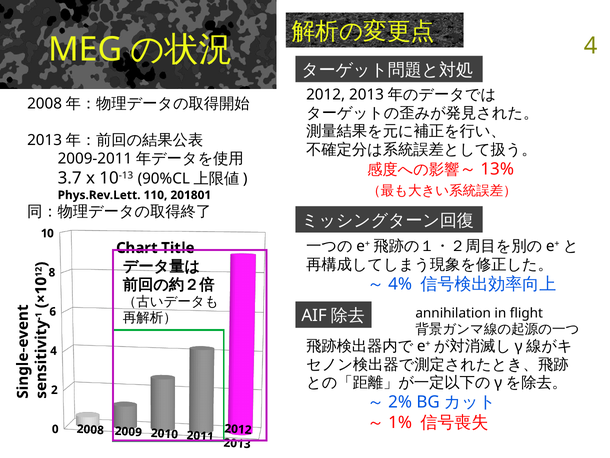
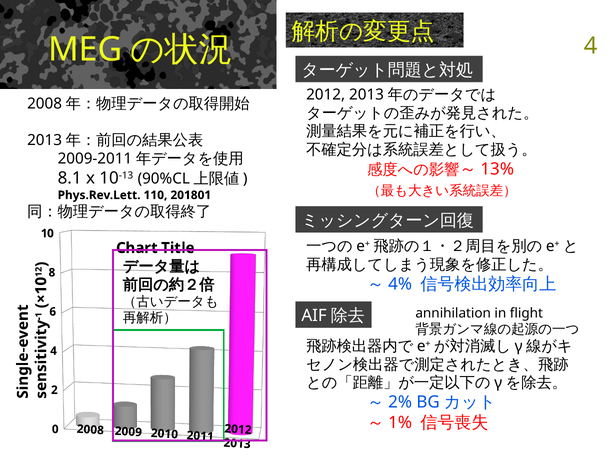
3.7: 3.7 -> 8.1
